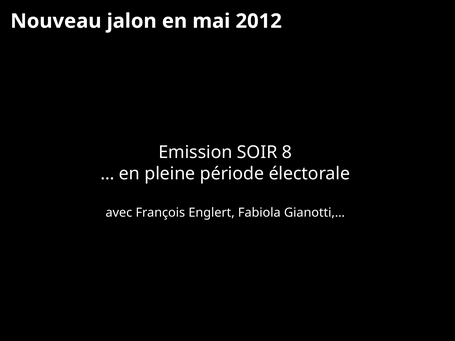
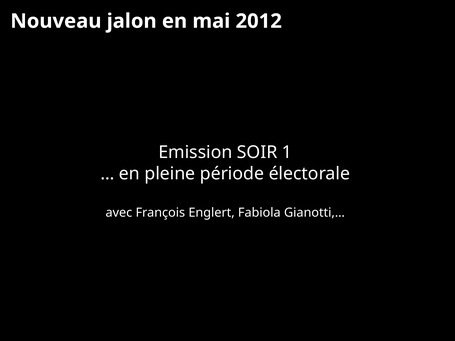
8: 8 -> 1
